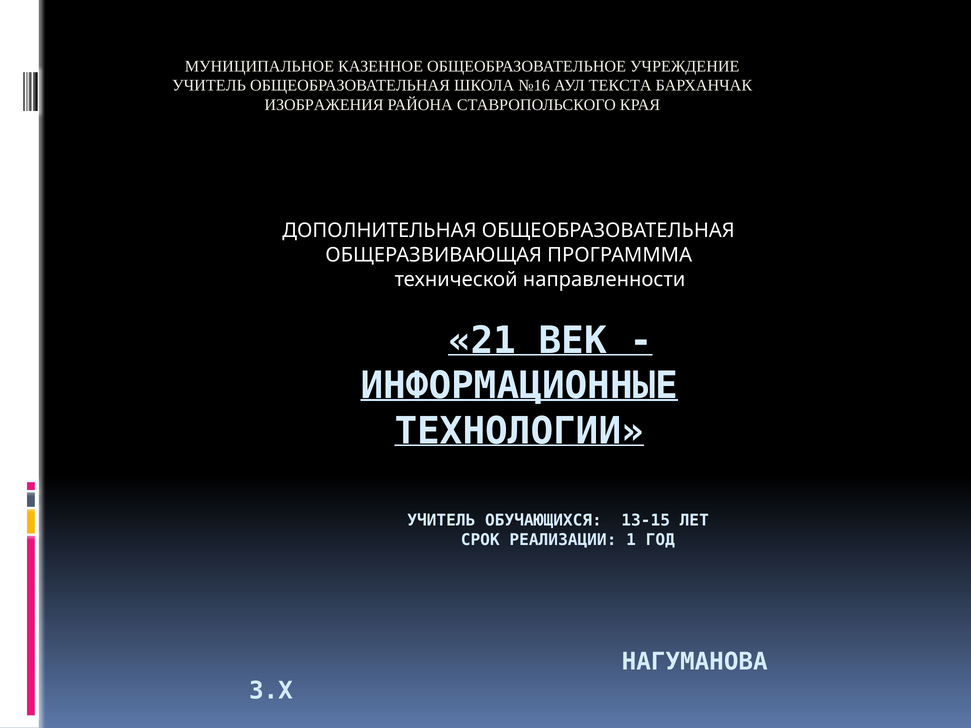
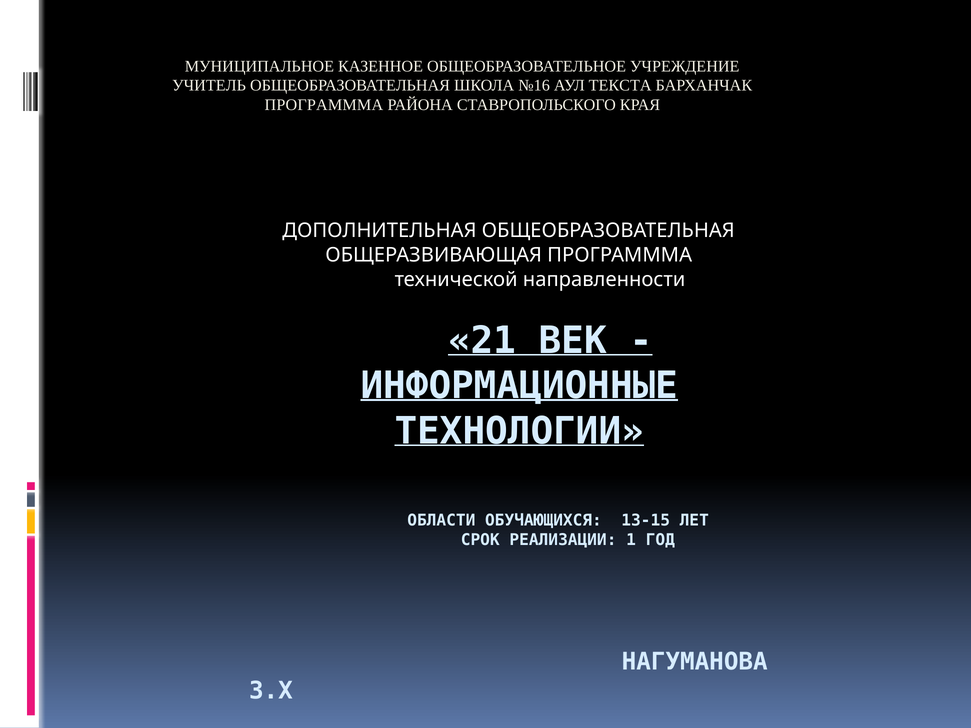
ИЗОБРАЖЕНИЯ at (324, 105): ИЗОБРАЖЕНИЯ -> ПРОГРАМММА
УЧИТЕЛЬ at (441, 520): УЧИТЕЛЬ -> ОБЛАСТИ
